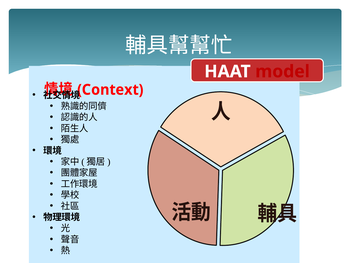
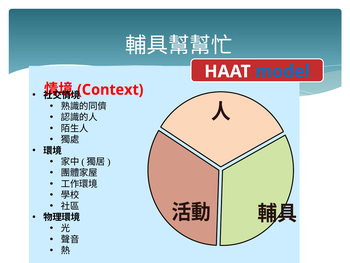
model colour: red -> blue
